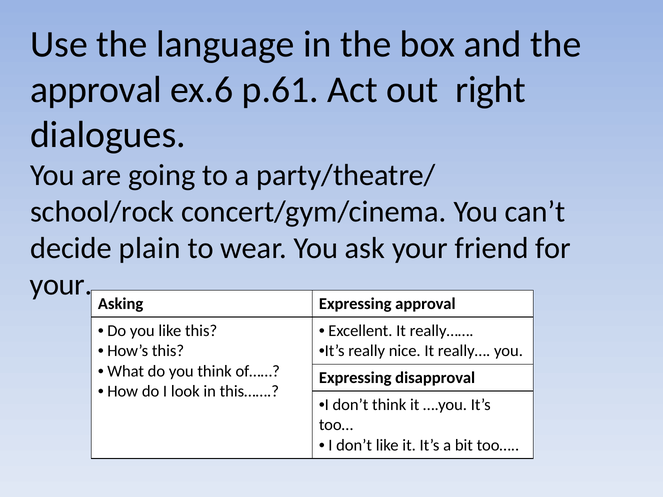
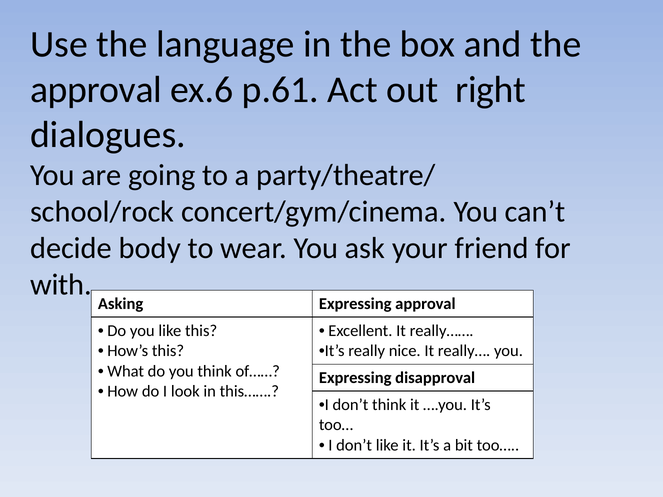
plain: plain -> body
your at (61, 285): your -> with
